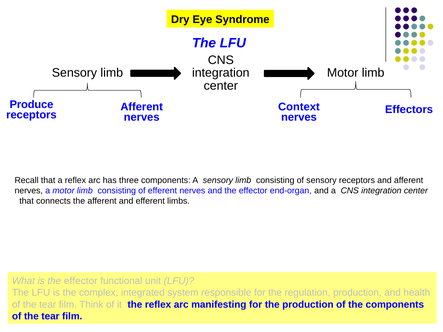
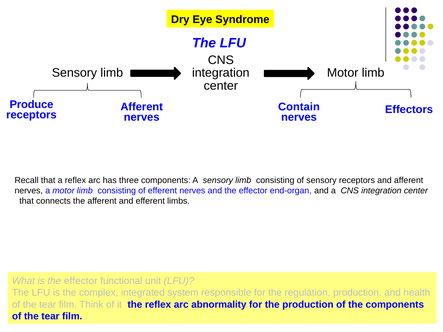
Context: Context -> Contain
manifesting: manifesting -> abnormality
